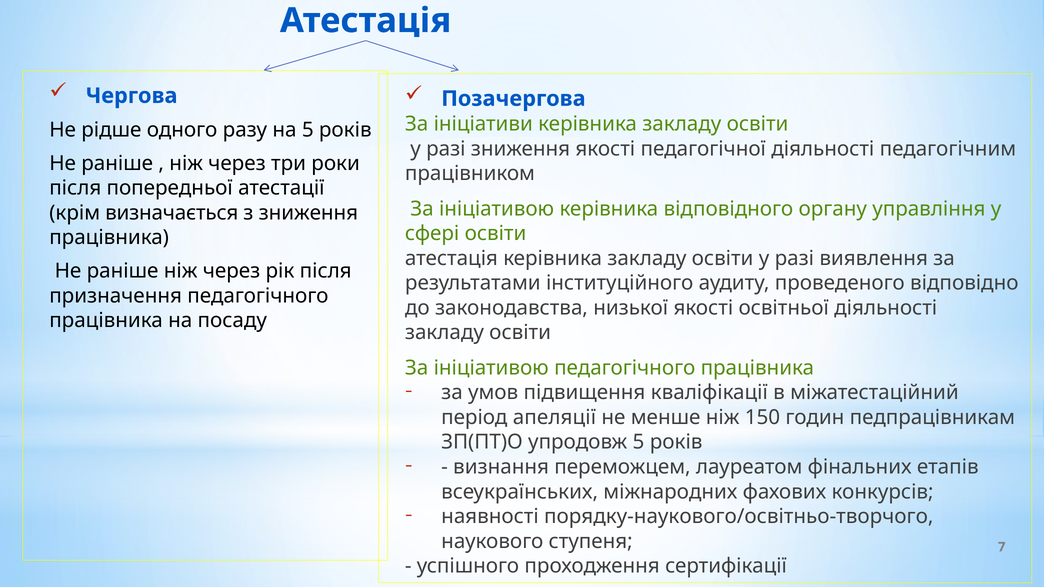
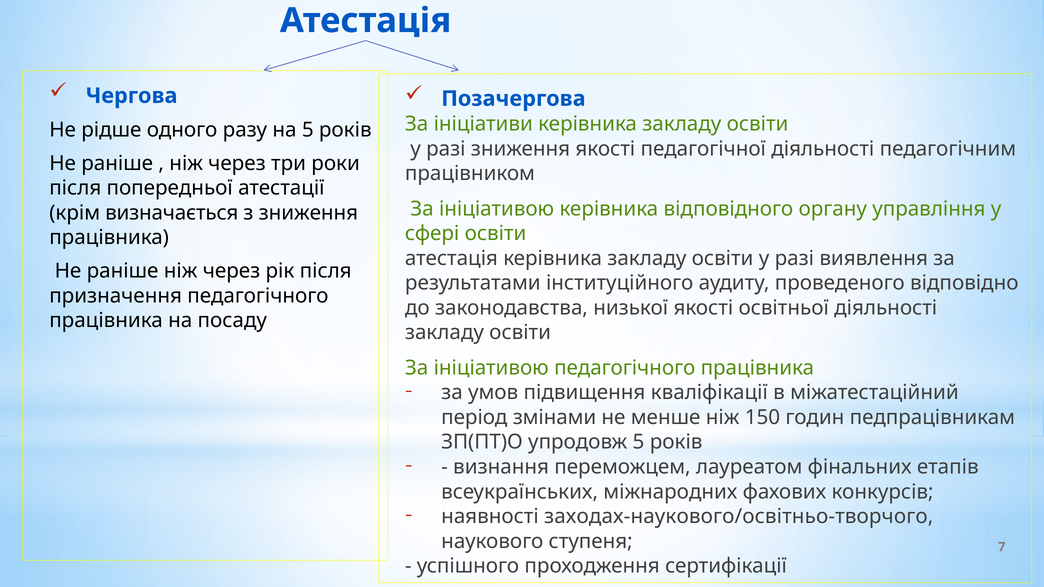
апеляції: апеляції -> змінами
порядку-наукового/освітньо-творчого: порядку-наукового/освітньо-творчого -> заходах-наукового/освітньо-творчого
